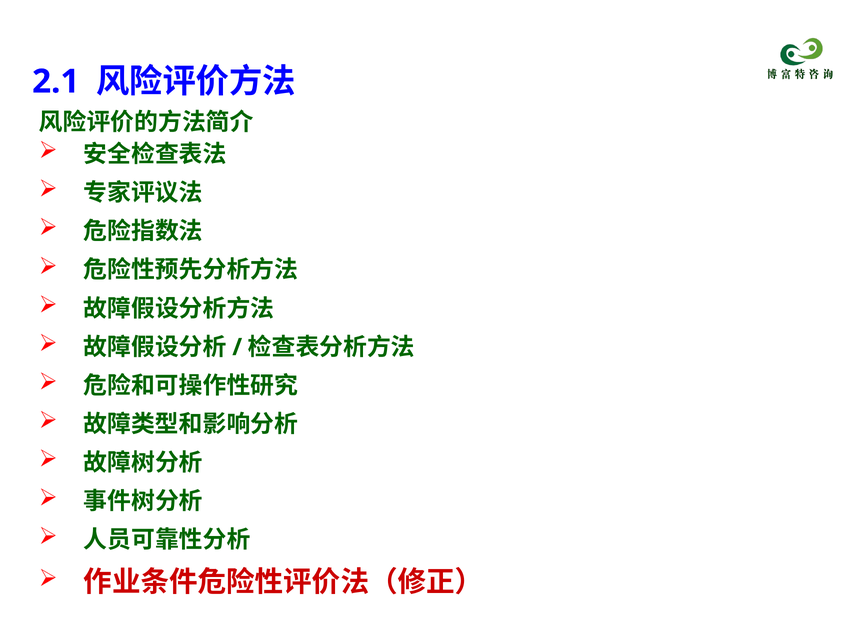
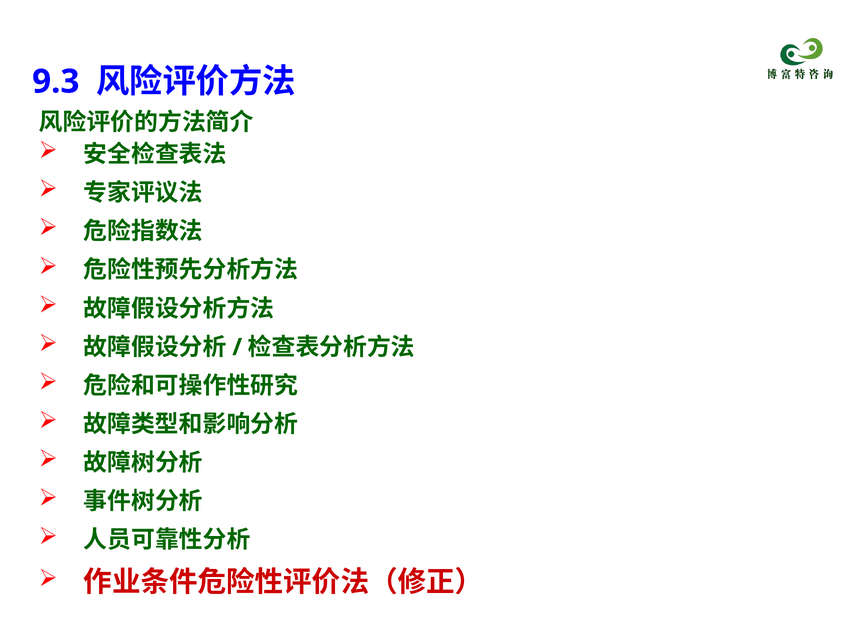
2.1: 2.1 -> 9.3
